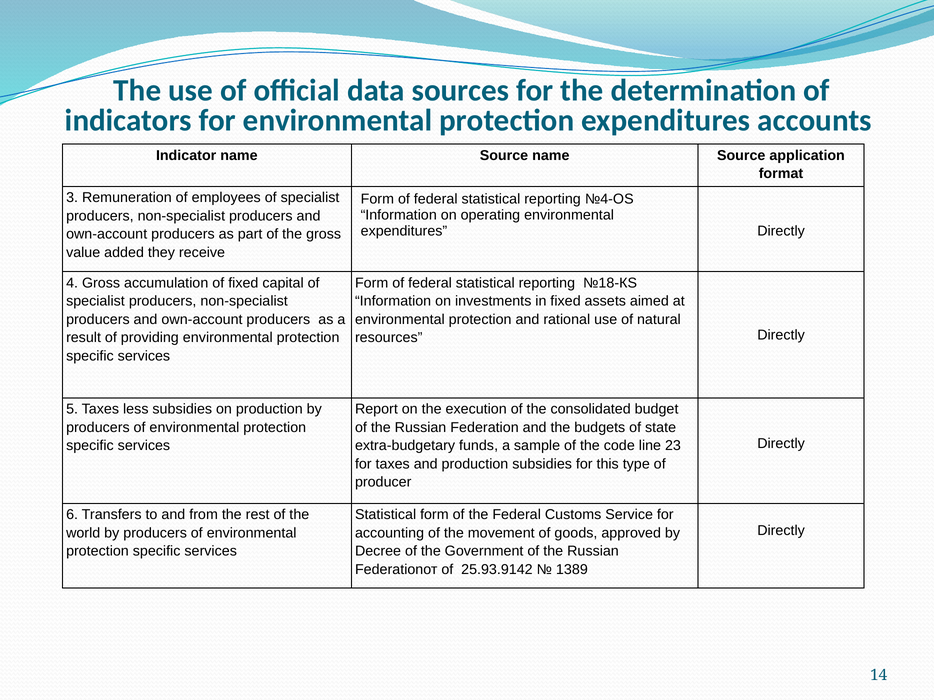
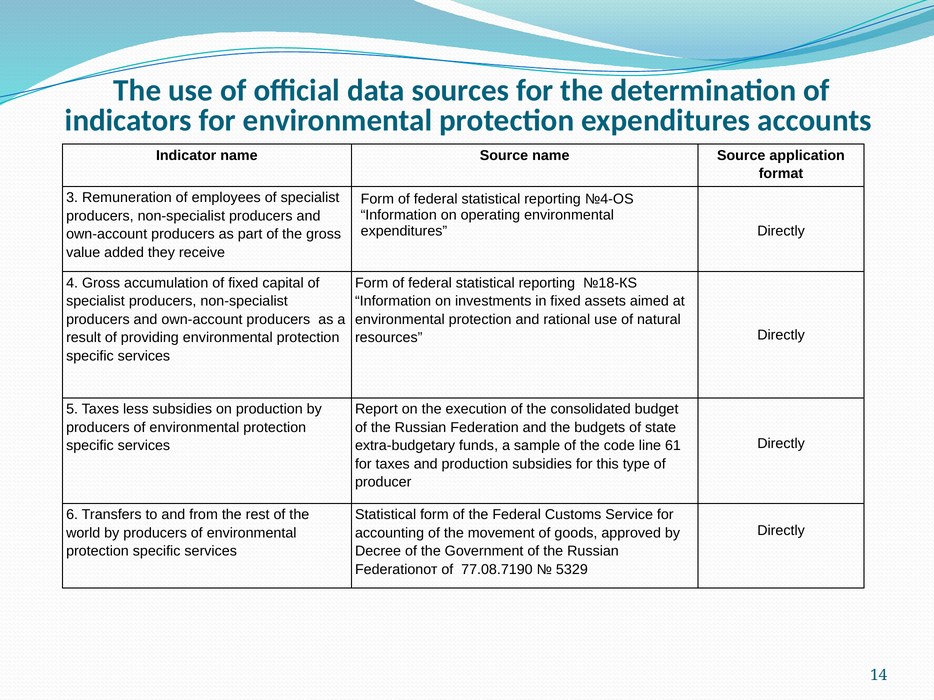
23: 23 -> 61
25.93.9142: 25.93.9142 -> 77.08.7190
1389: 1389 -> 5329
